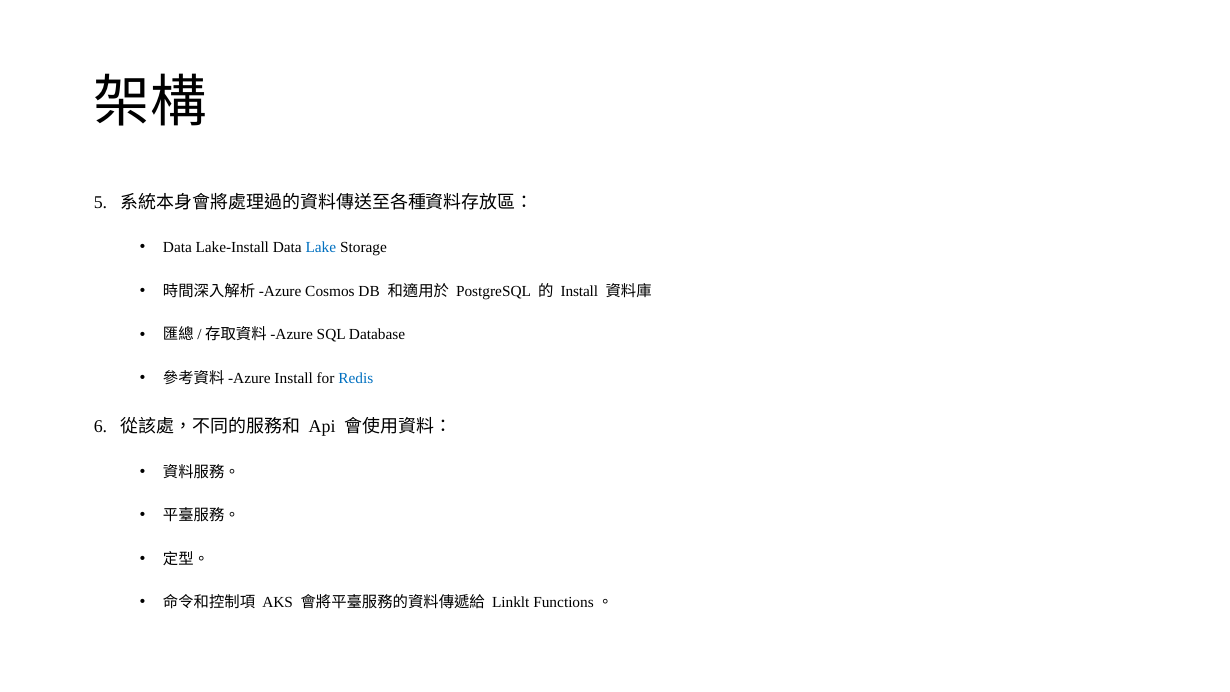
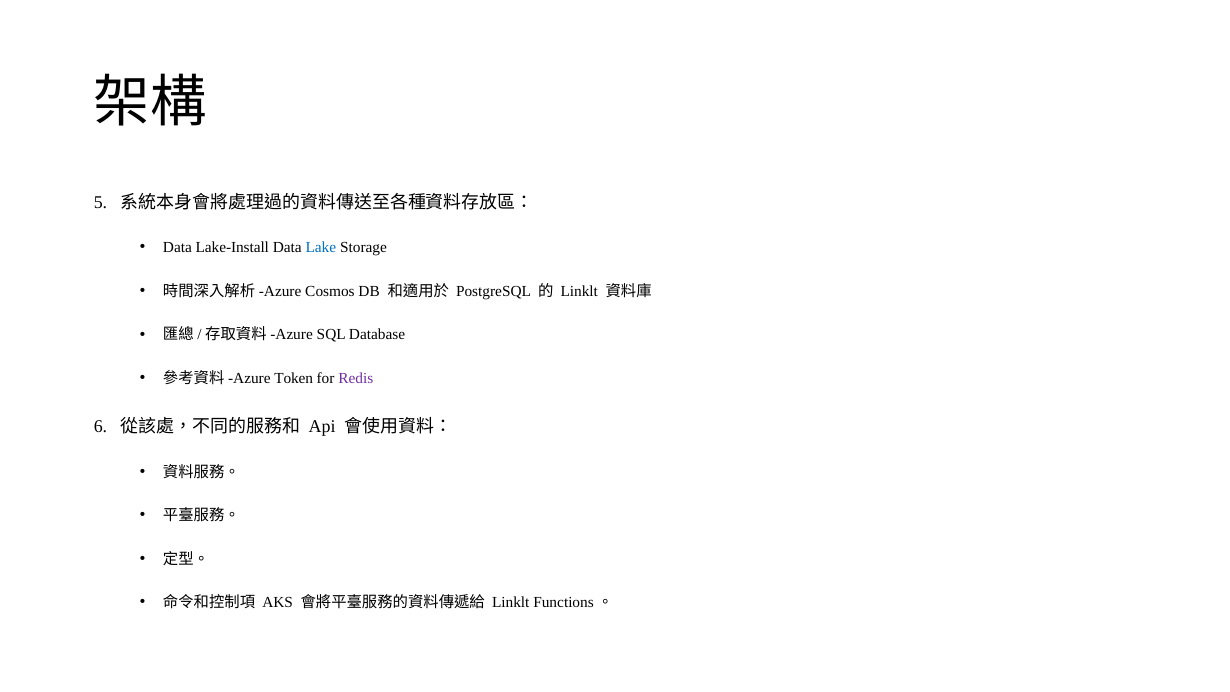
Install at (579, 291): Install -> Linklt
Install at (294, 378): Install -> Token
Redis colour: blue -> purple
